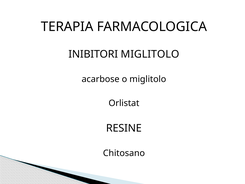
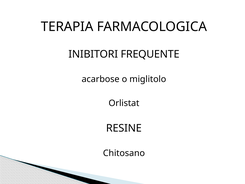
INIBITORI MIGLITOLO: MIGLITOLO -> FREQUENTE
